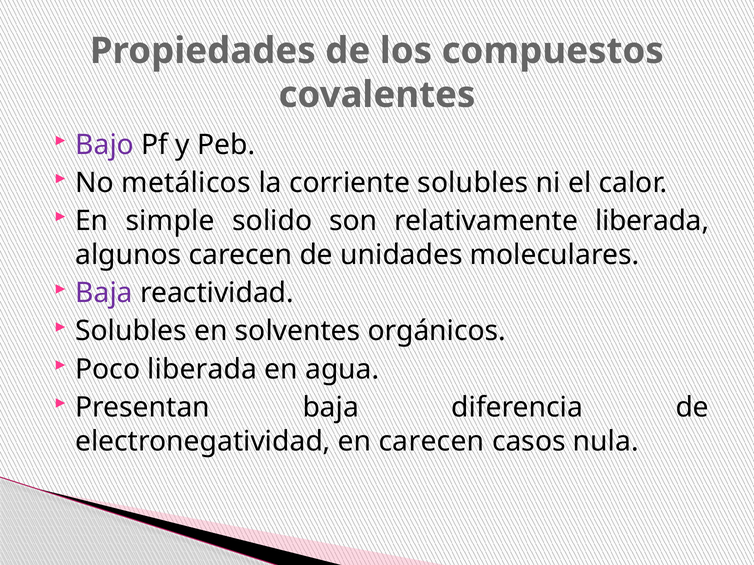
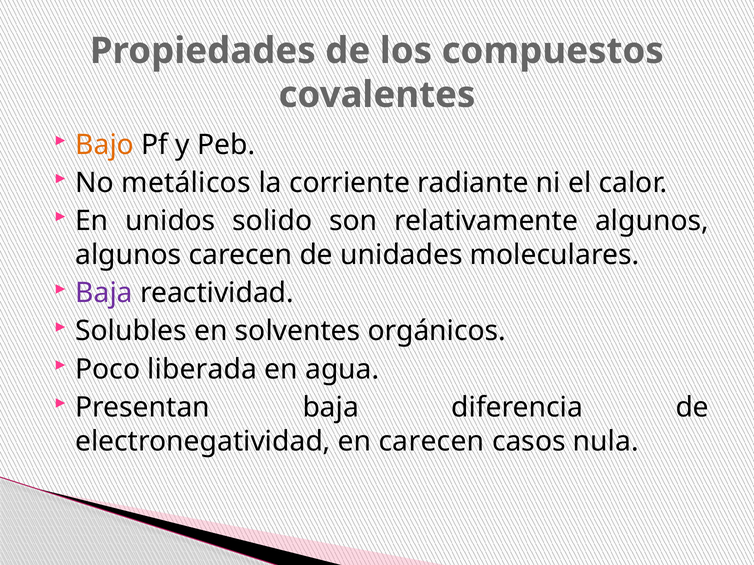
Bajo colour: purple -> orange
corriente solubles: solubles -> radiante
simple: simple -> unidos
relativamente liberada: liberada -> algunos
